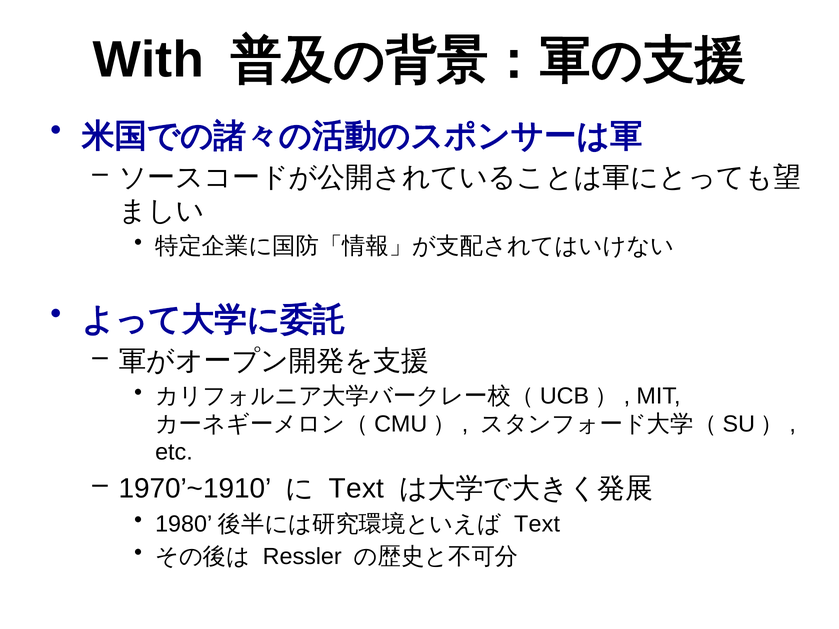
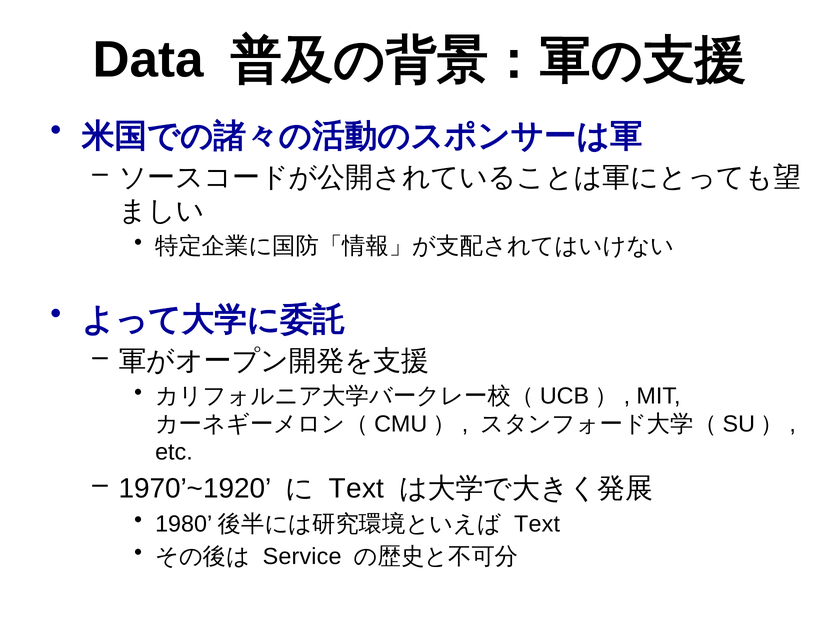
With: With -> Data
1970’~1910: 1970’~1910 -> 1970’~1920
Ressler: Ressler -> Service
